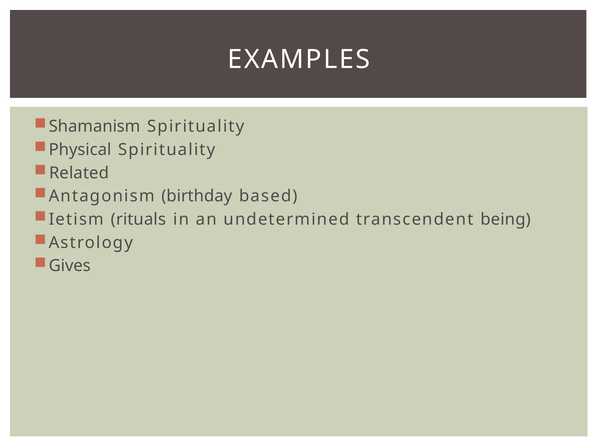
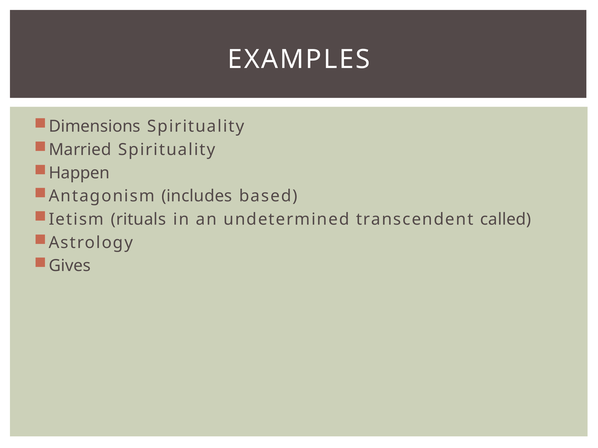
Shamanism: Shamanism -> Dimensions
Physical: Physical -> Married
Related: Related -> Happen
birthday: birthday -> includes
being: being -> called
